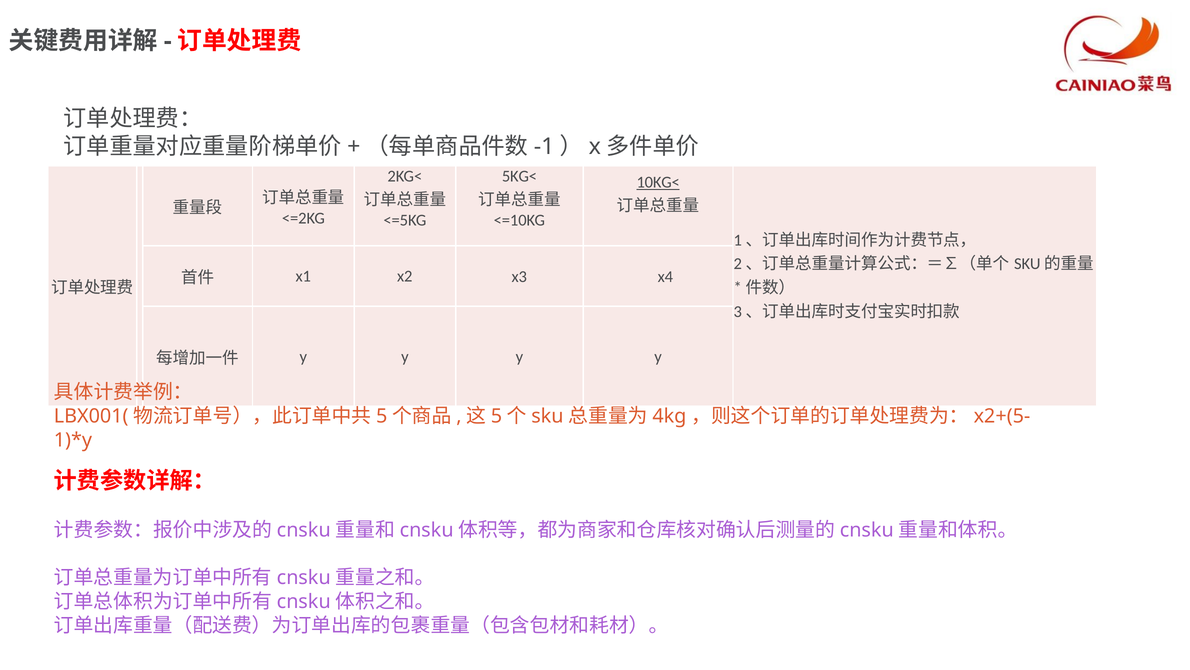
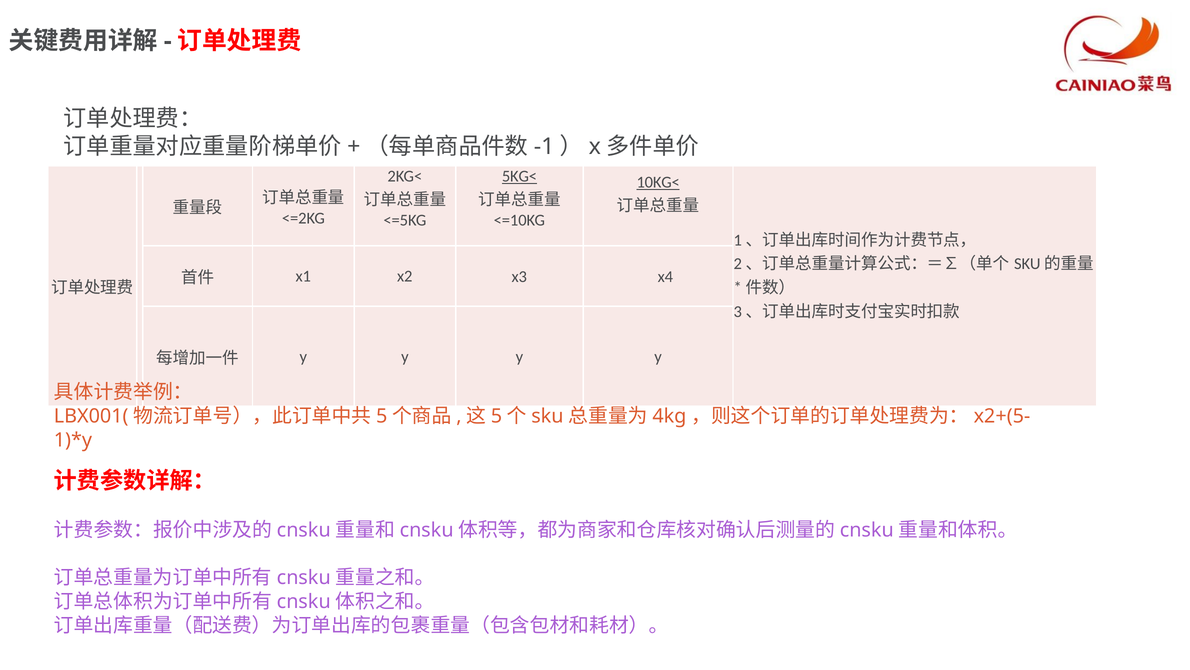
5KG< underline: none -> present
